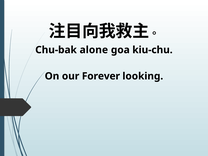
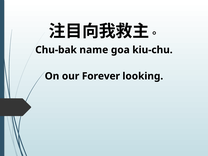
alone: alone -> name
